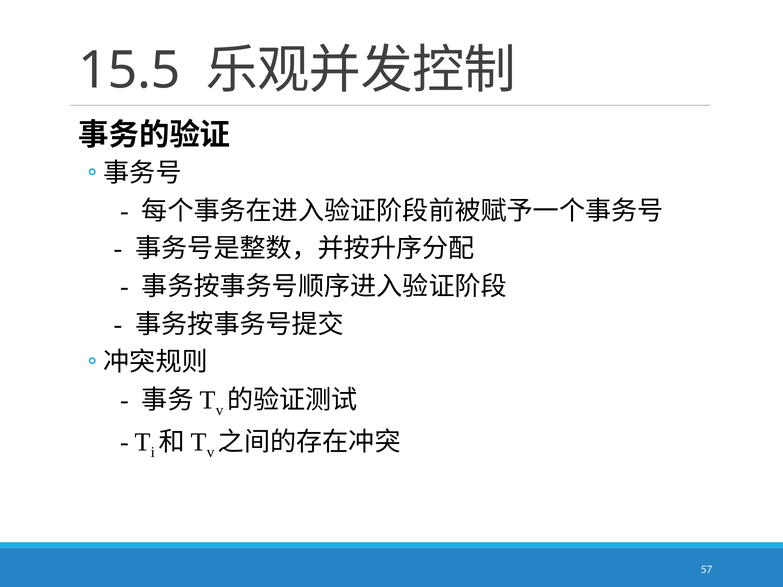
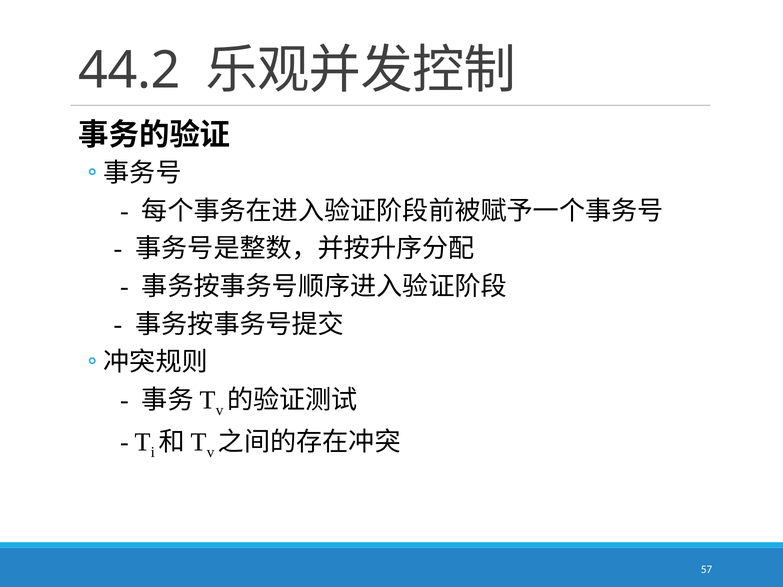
15.5: 15.5 -> 44.2
